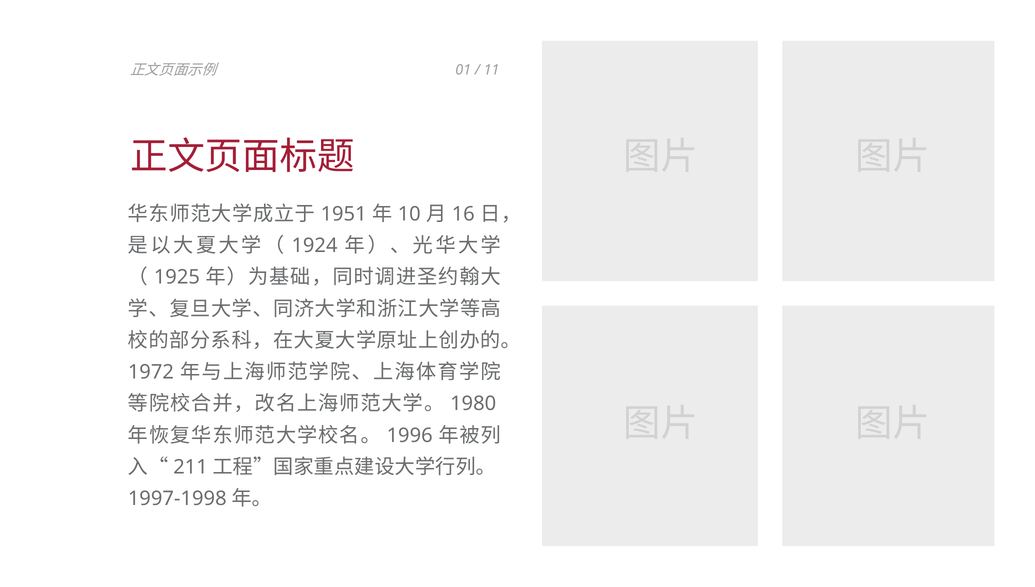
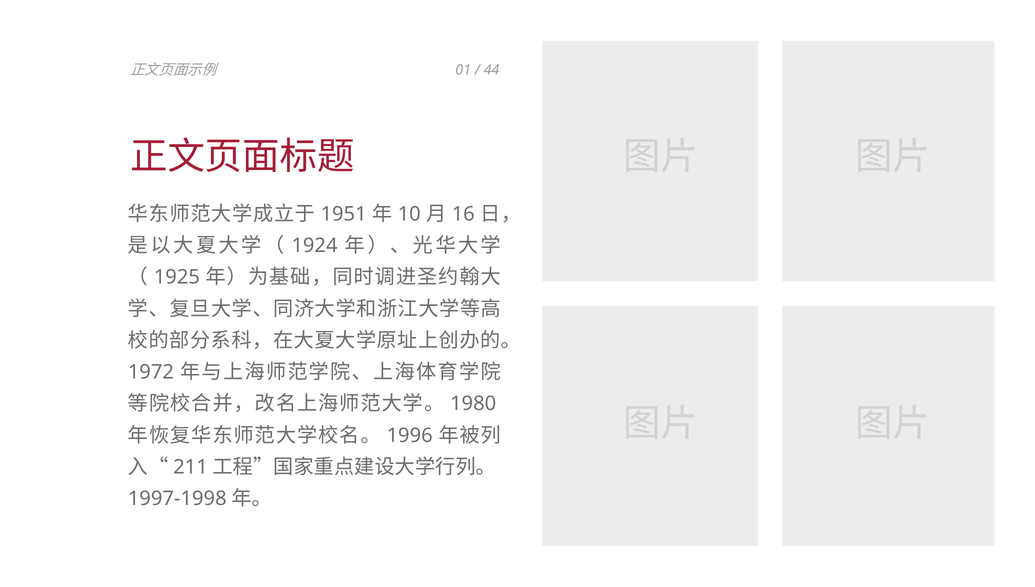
11: 11 -> 44
